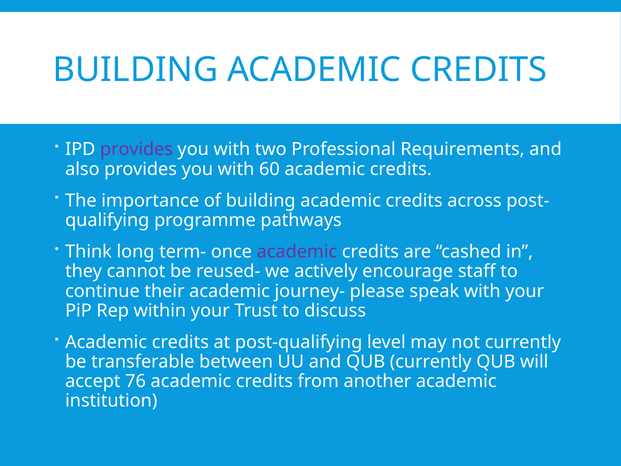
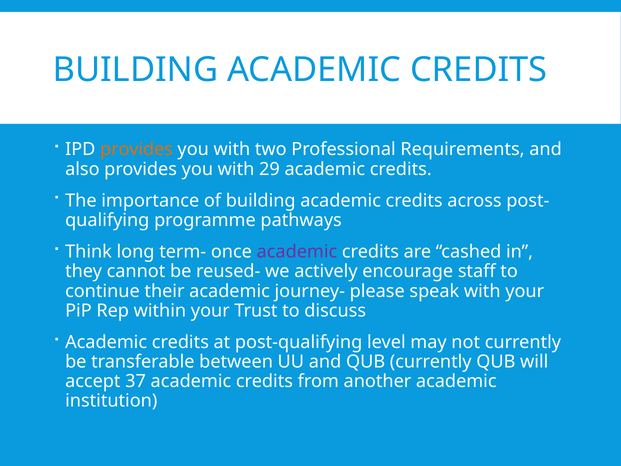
provides at (137, 149) colour: purple -> orange
60: 60 -> 29
76: 76 -> 37
